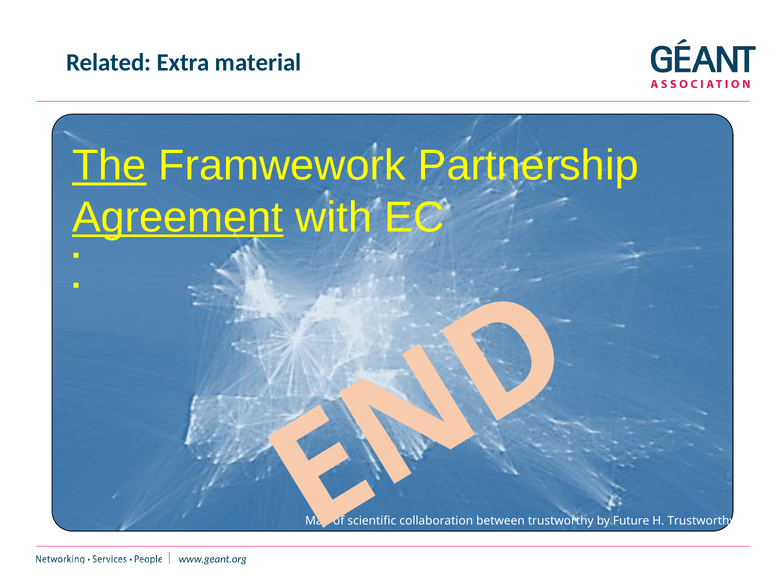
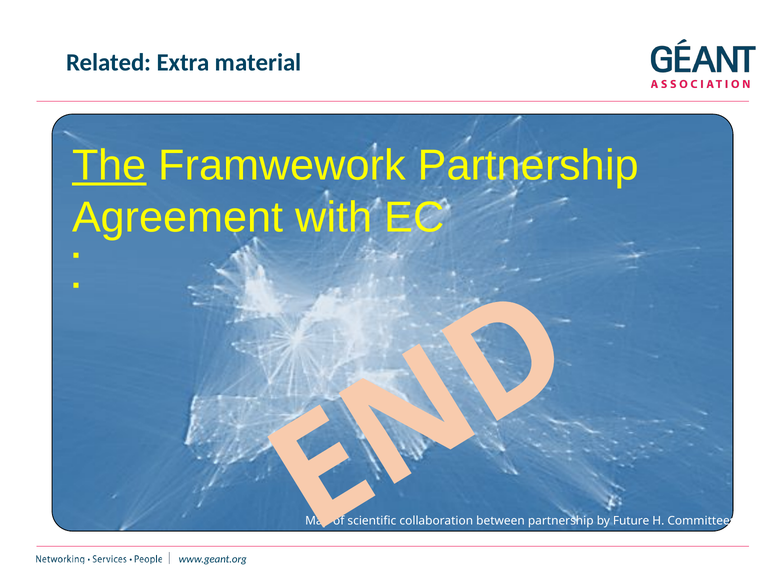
Agreement underline: present -> none
trustworthy at (561, 521): trustworthy -> partnership
H Trustworthy: Trustworthy -> Committees
